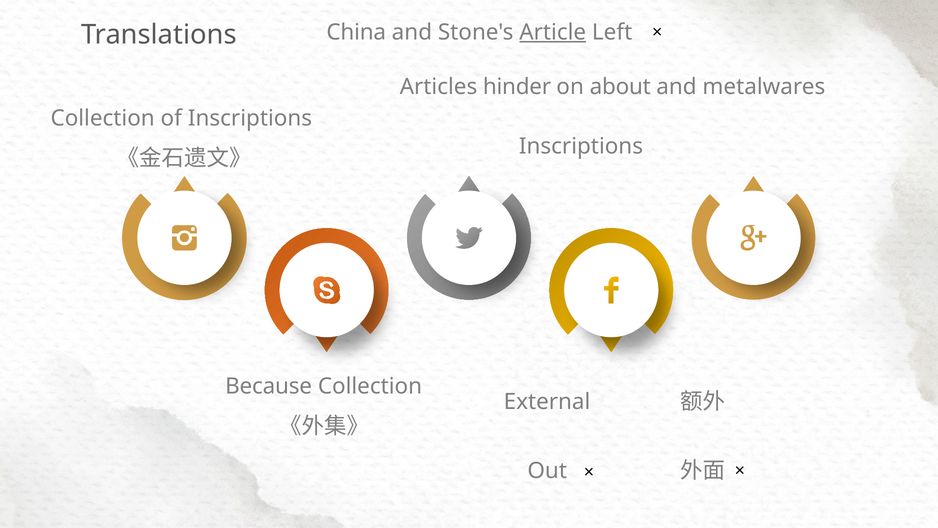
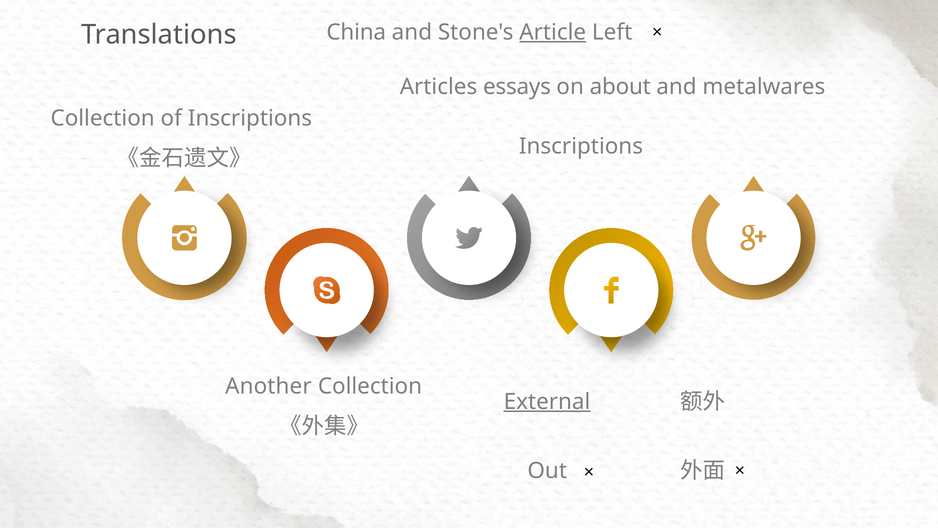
hinder: hinder -> essays
Because: Because -> Another
External underline: none -> present
